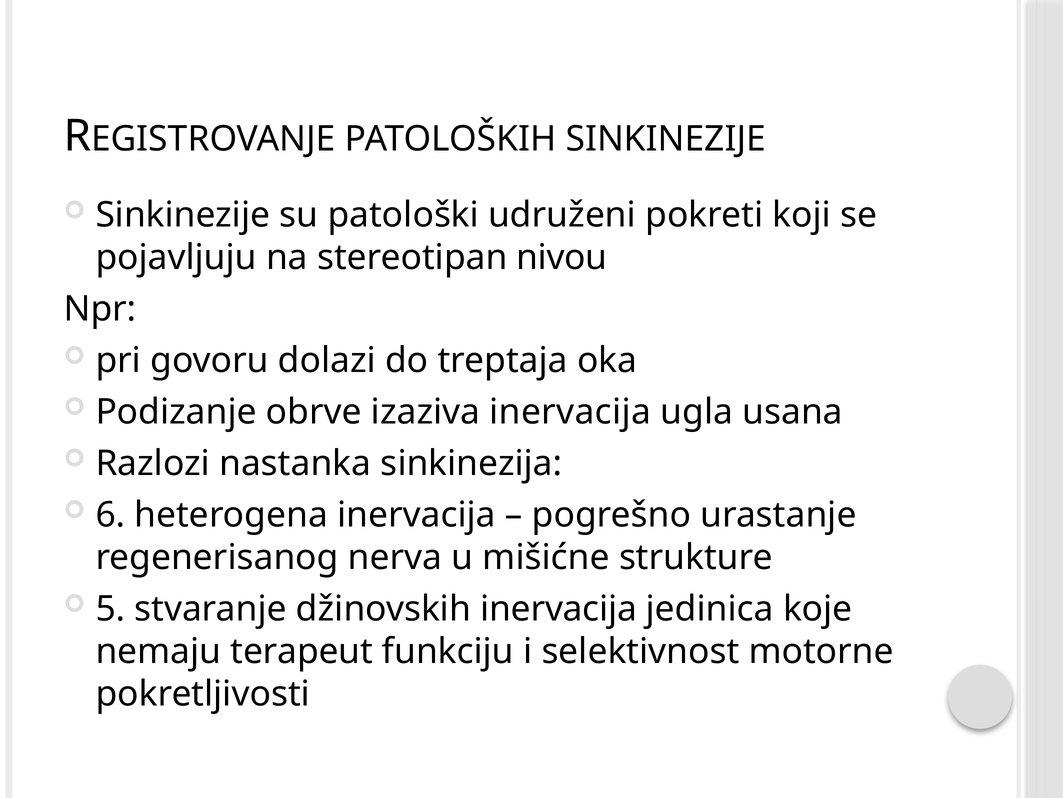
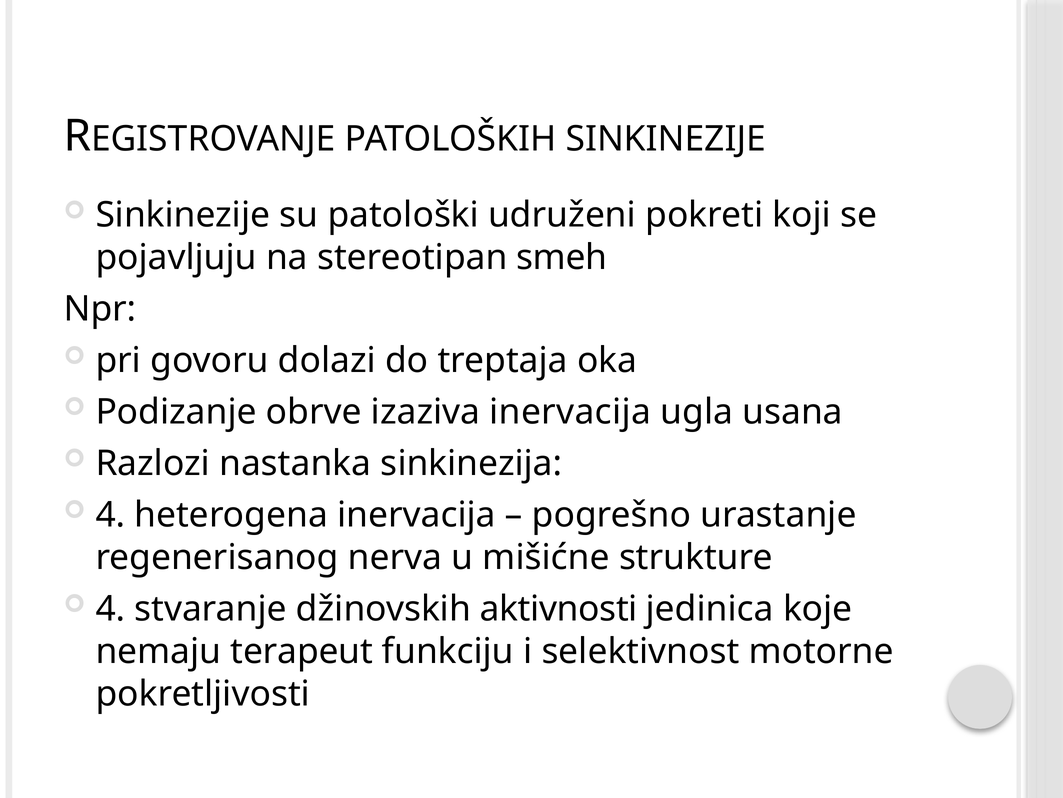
nivou: nivou -> smeh
6 at (110, 514): 6 -> 4
5 at (110, 608): 5 -> 4
džinovskih inervacija: inervacija -> aktivnosti
